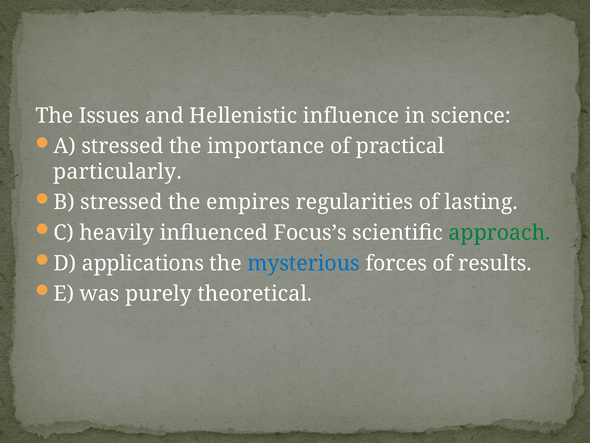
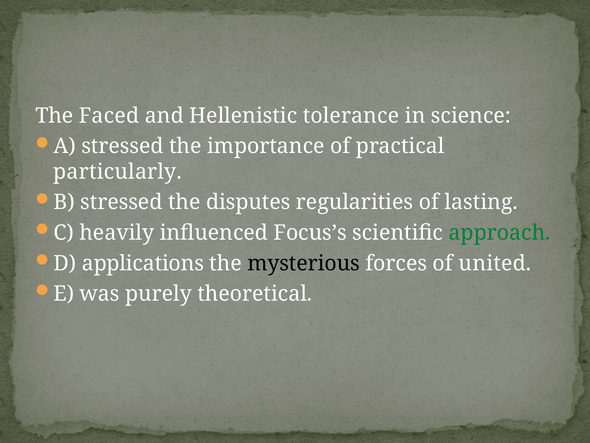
Issues: Issues -> Faced
influence: influence -> tolerance
empires: empires -> disputes
mysterious colour: blue -> black
results: results -> united
